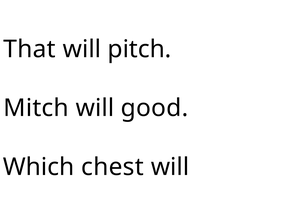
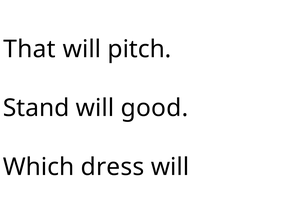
Mitch: Mitch -> Stand
chest: chest -> dress
